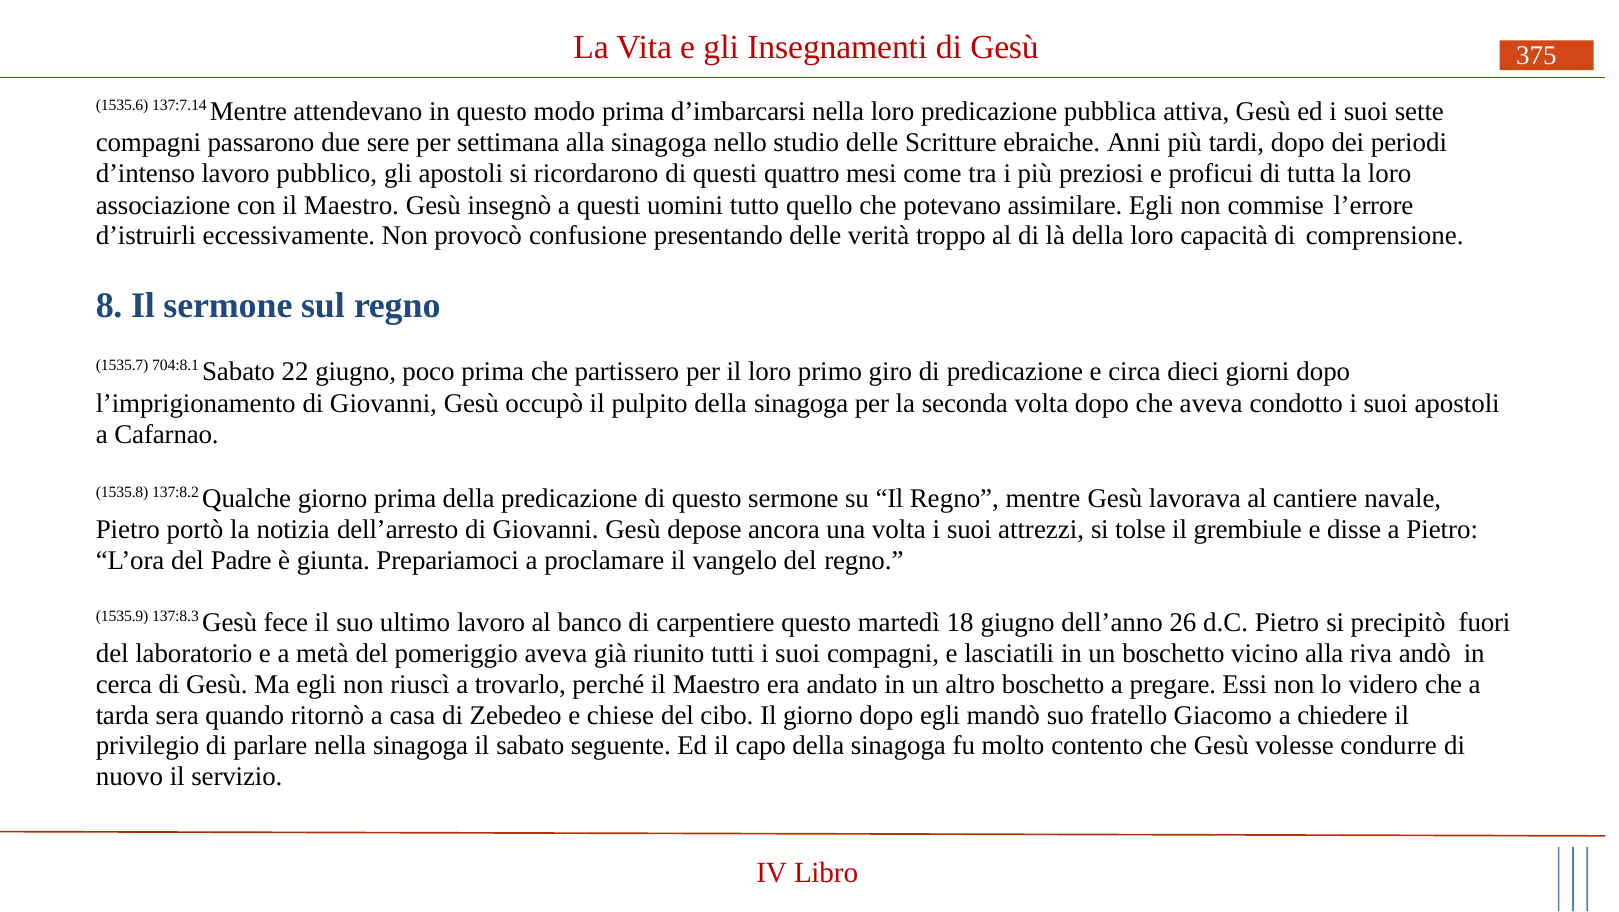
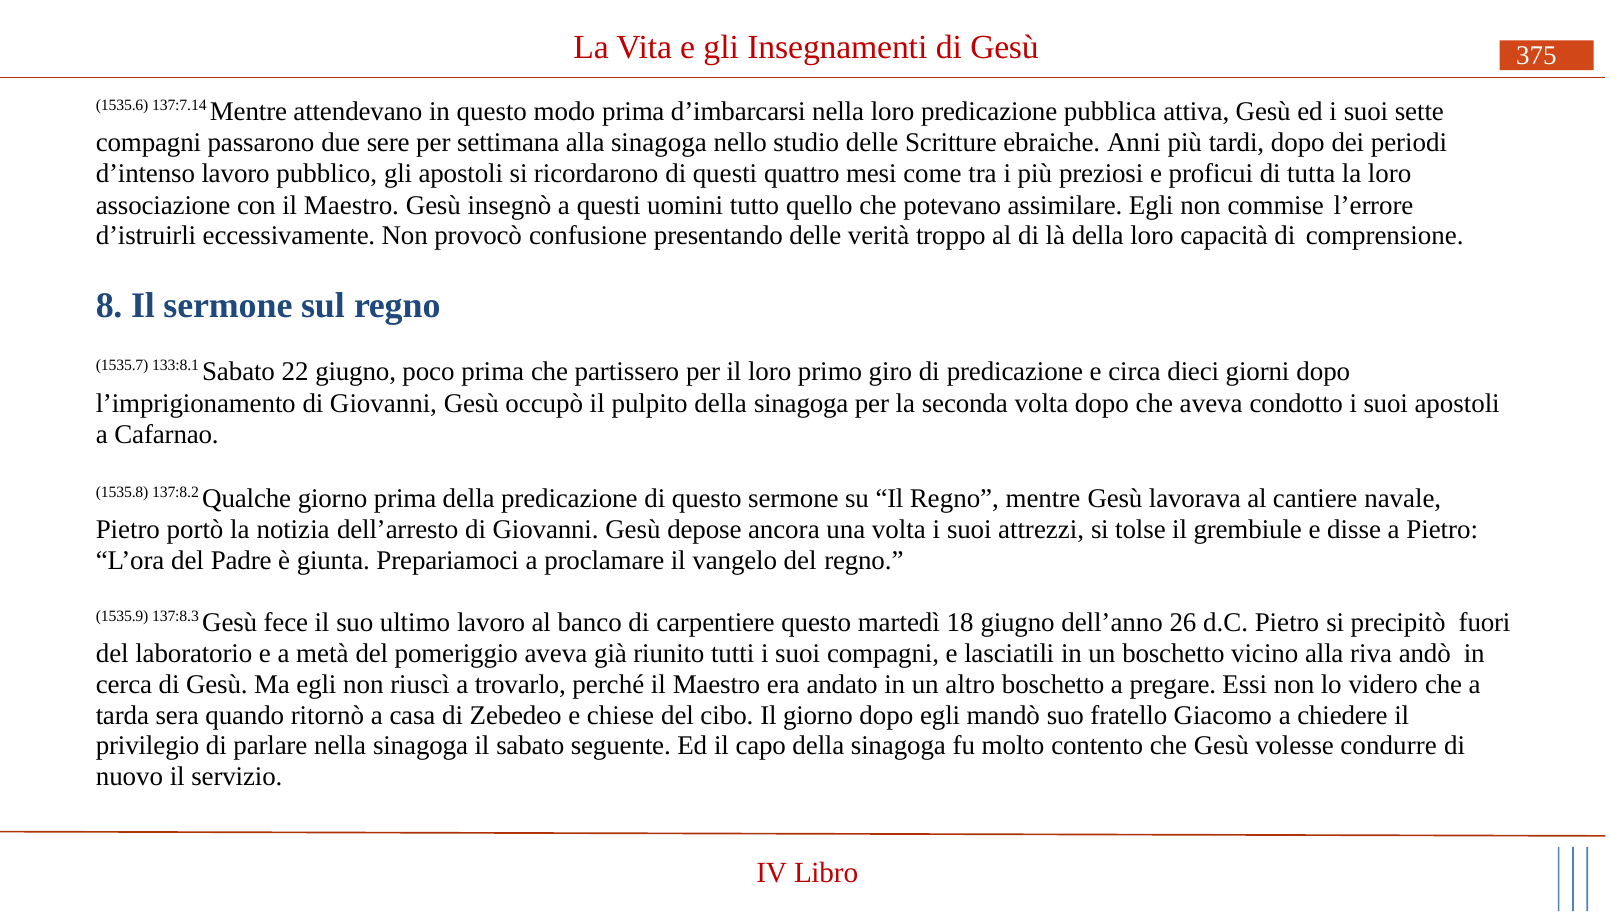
704:8.1: 704:8.1 -> 133:8.1
